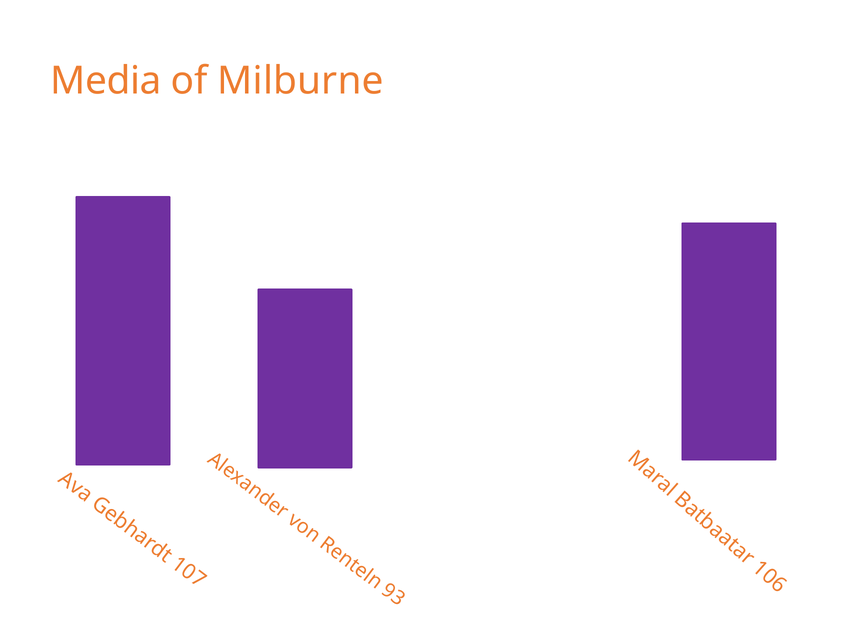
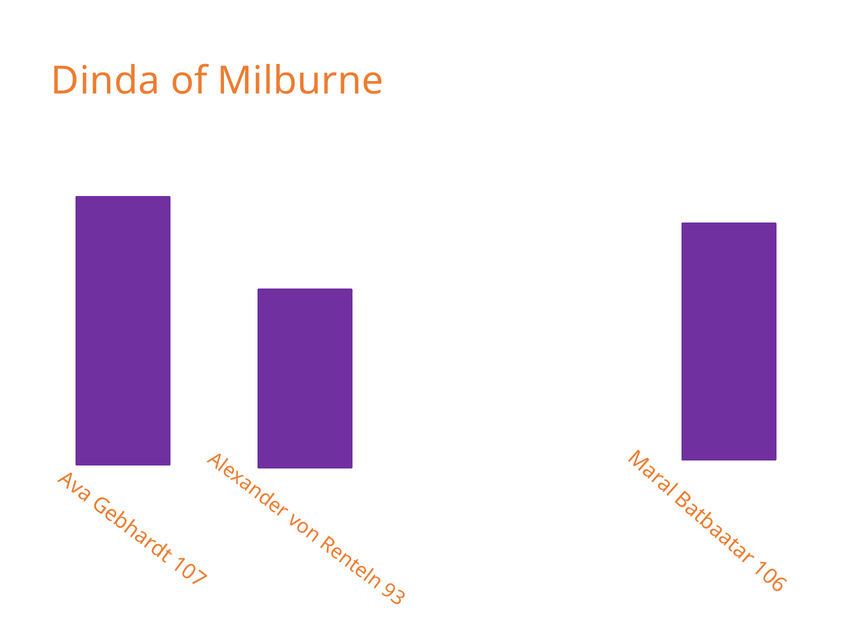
Media: Media -> Dinda
